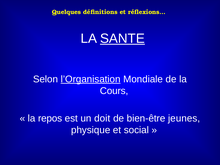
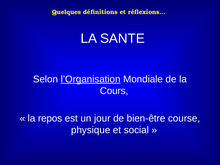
SANTE underline: present -> none
doit: doit -> jour
jeunes: jeunes -> course
